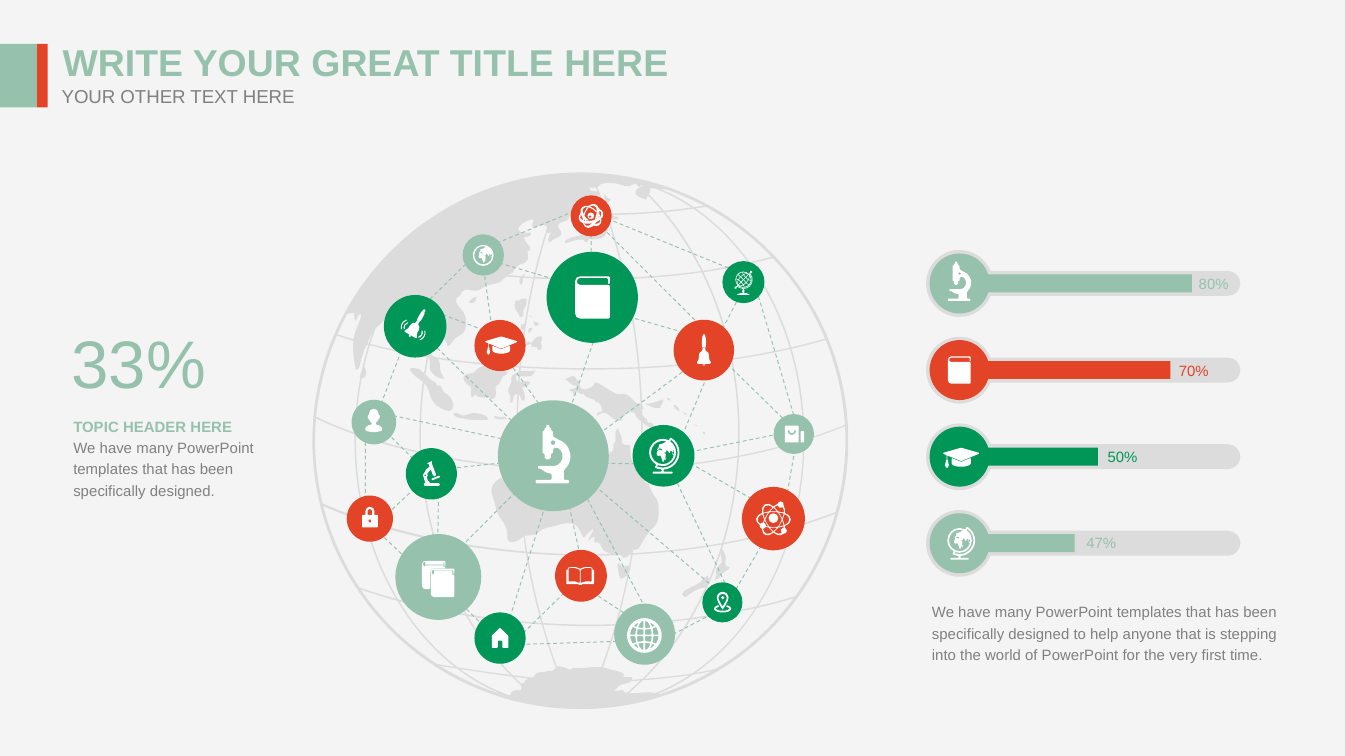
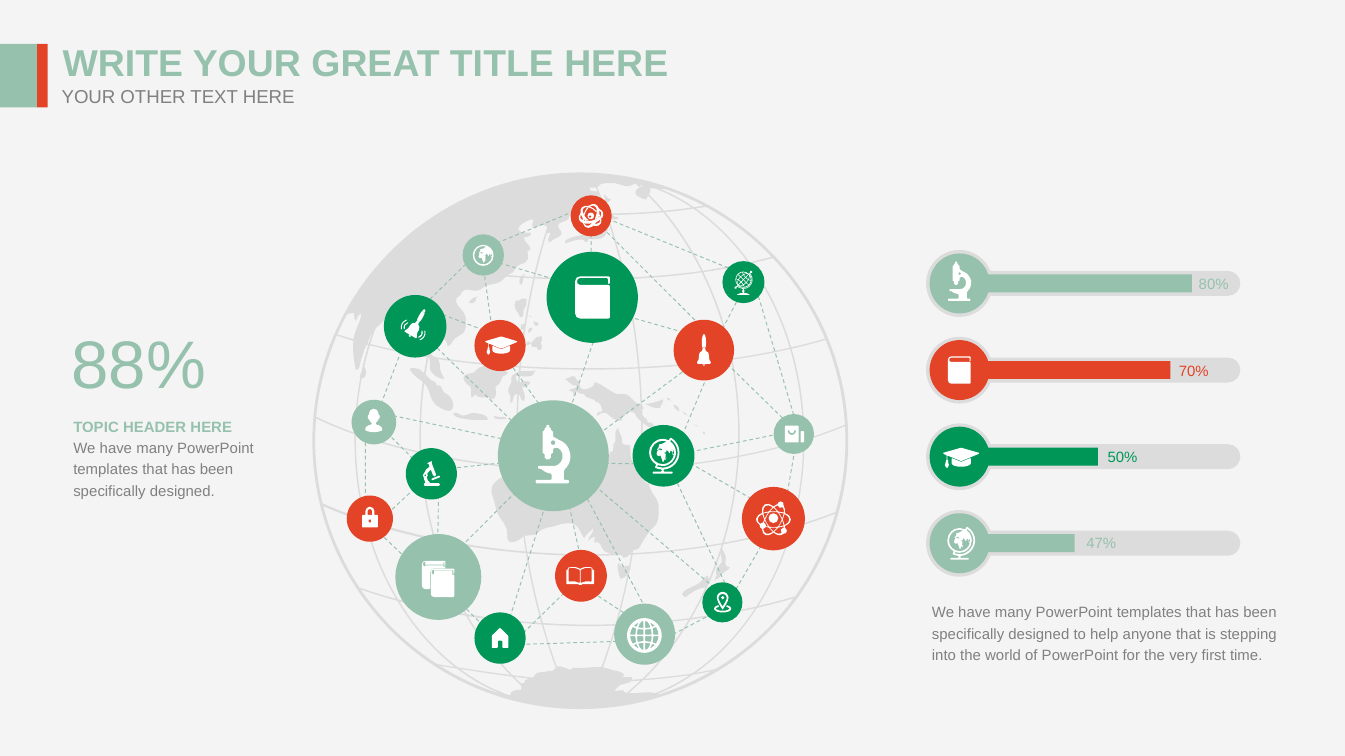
33%: 33% -> 88%
